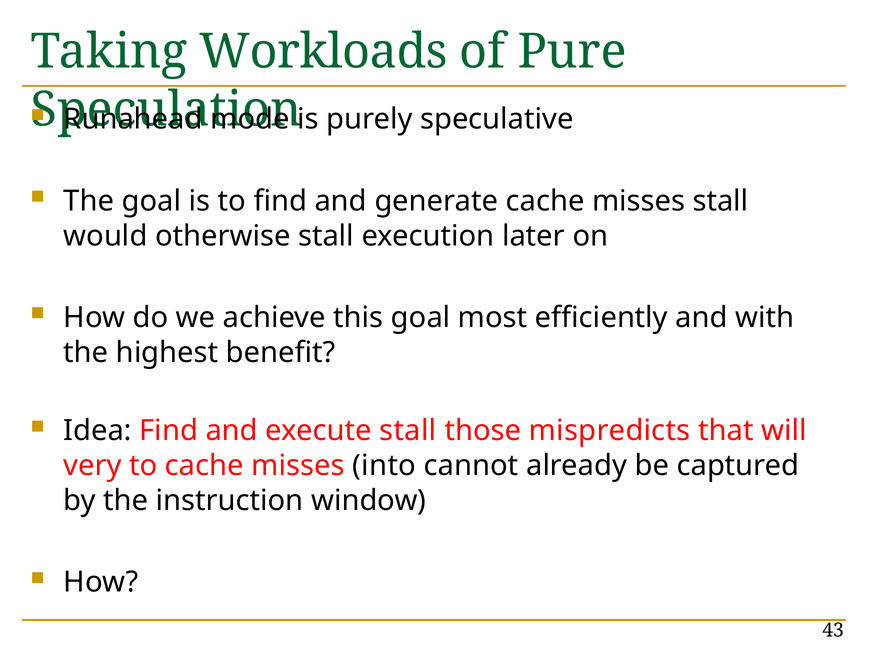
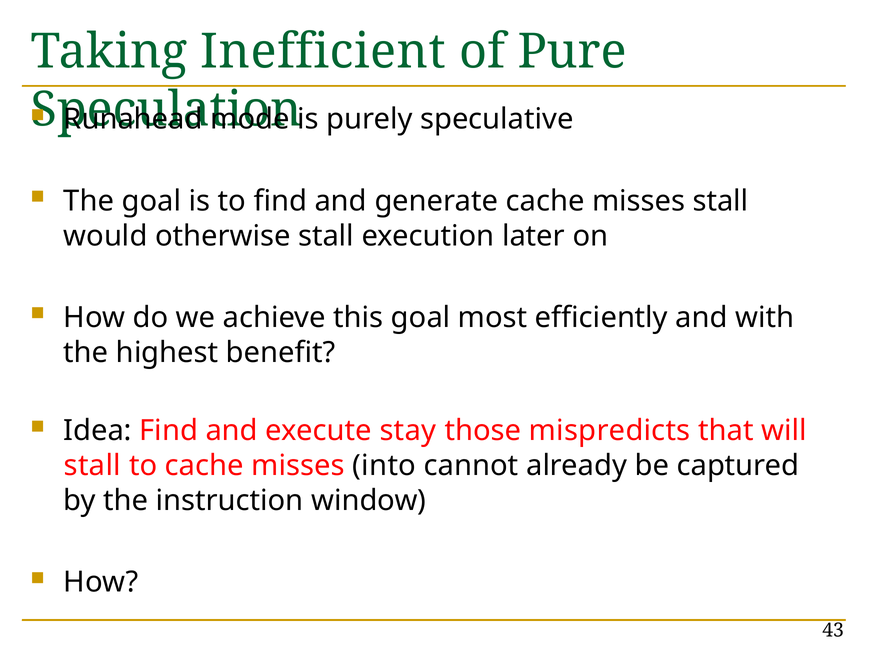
Workloads: Workloads -> Inefficient
execute stall: stall -> stay
very at (93, 466): very -> stall
